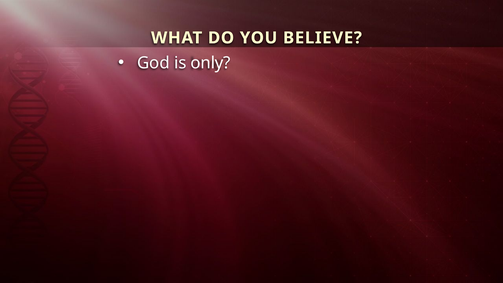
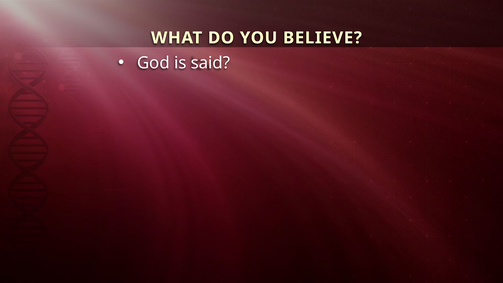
only: only -> said
